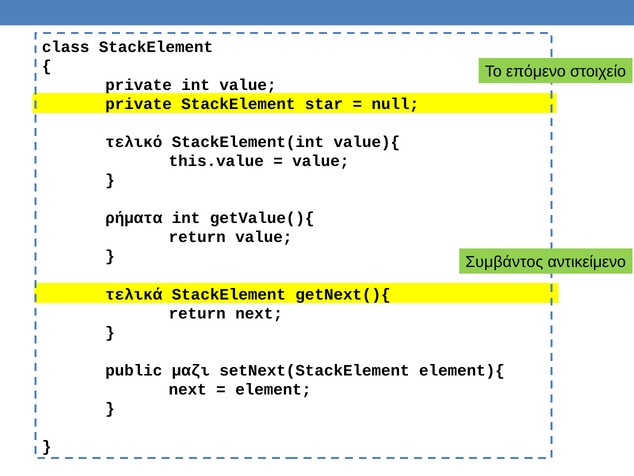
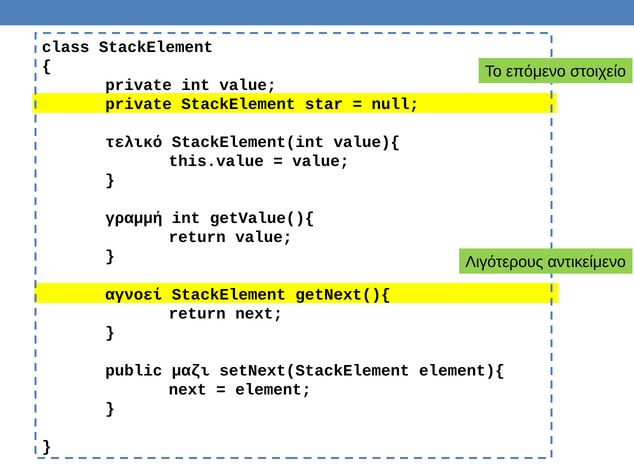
ρήματα: ρήματα -> γραμμή
Συμβάντος: Συμβάντος -> Λιγότερους
τελικά: τελικά -> αγνοεί
